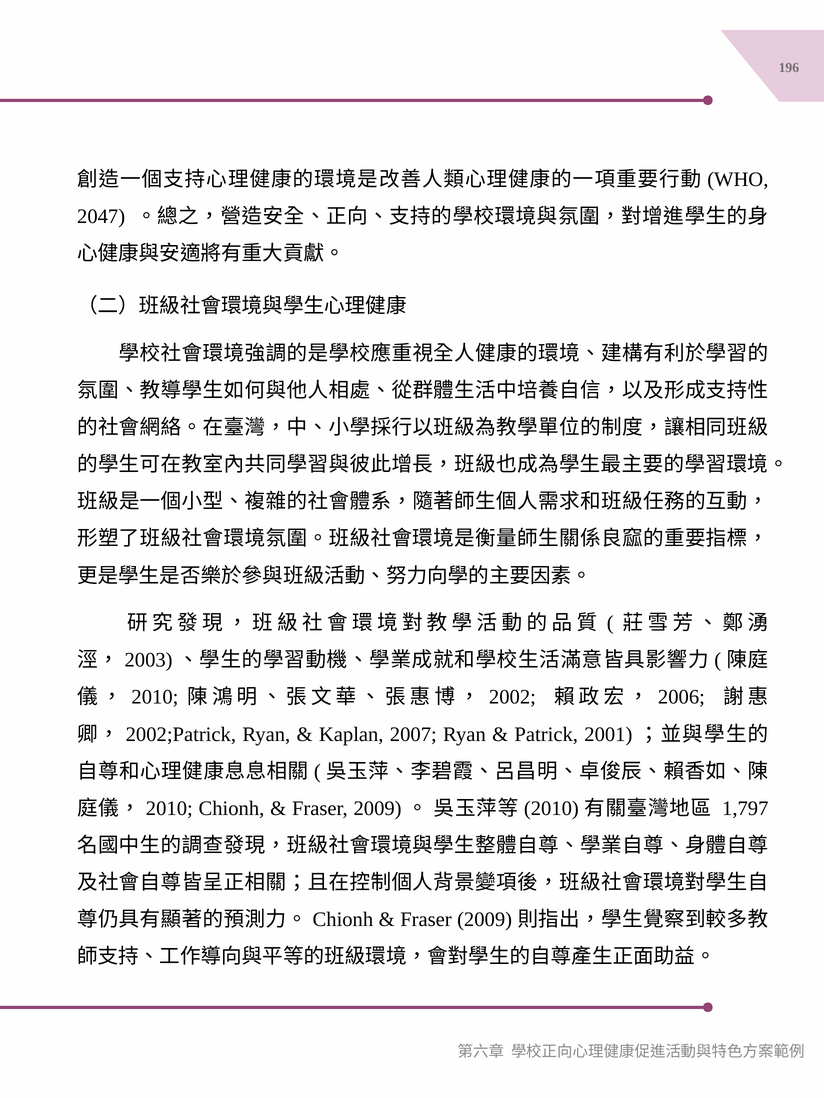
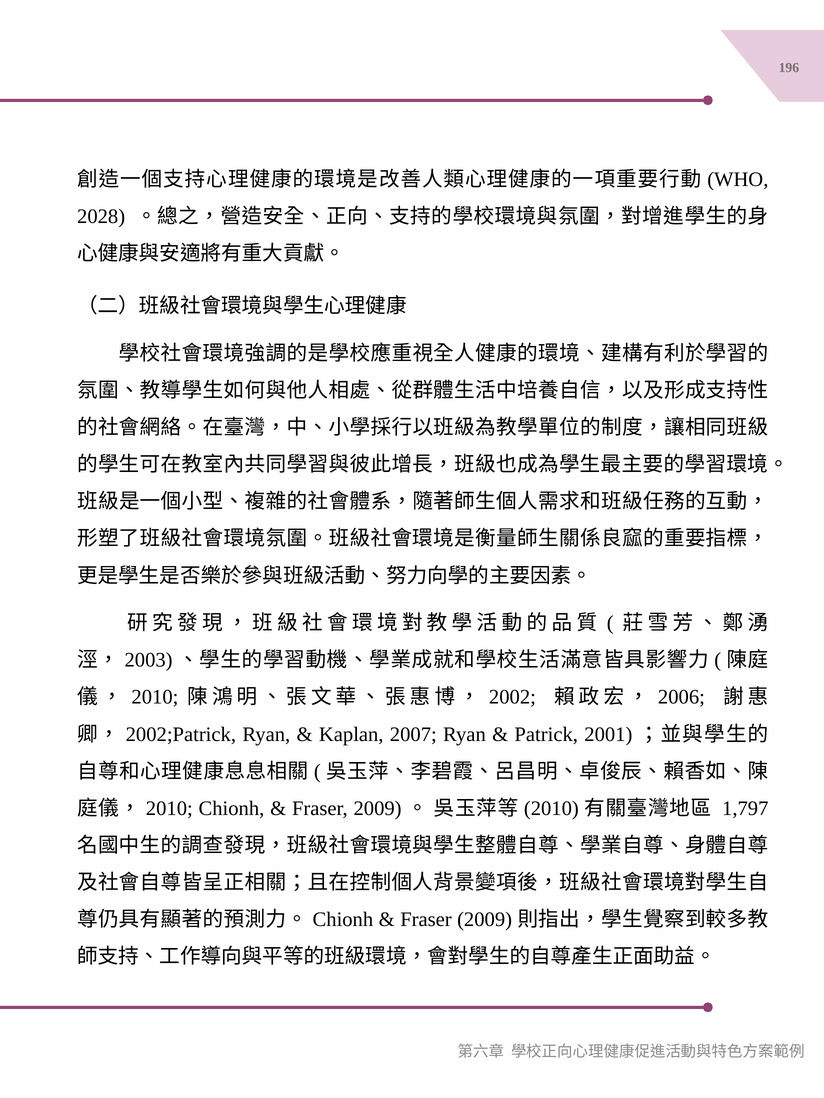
2047: 2047 -> 2028
